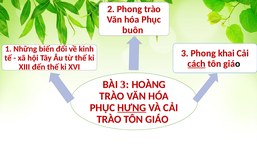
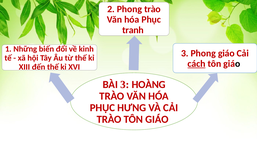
buôn: buôn -> tranh
Phong khai: khai -> giáo
HƯNG underline: present -> none
